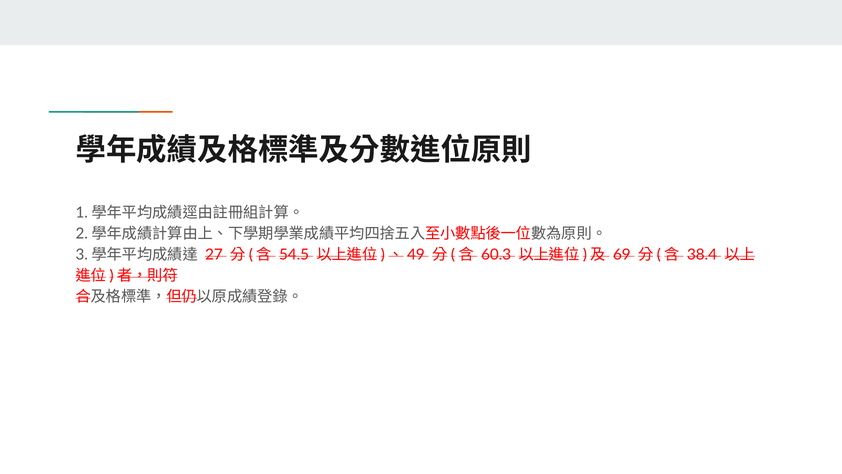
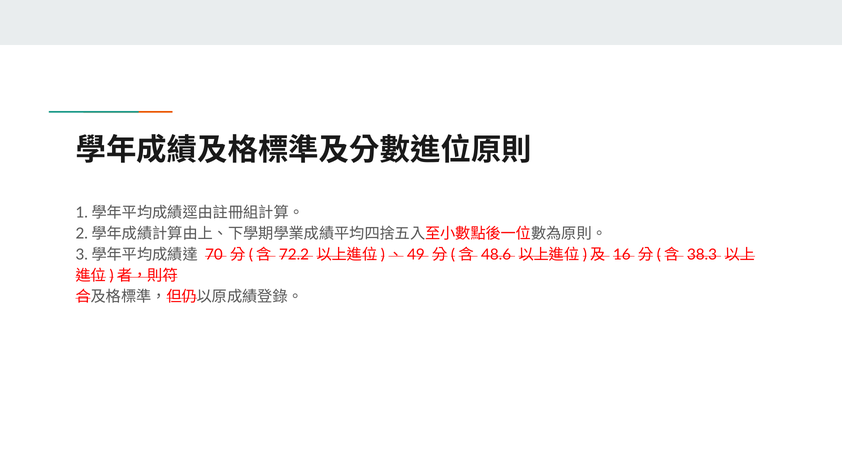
27: 27 -> 70
54.5: 54.5 -> 72.2
60.3: 60.3 -> 48.6
69: 69 -> 16
38.4: 38.4 -> 38.3
